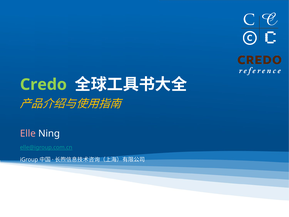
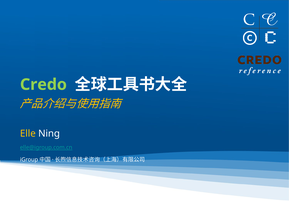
Elle colour: pink -> yellow
